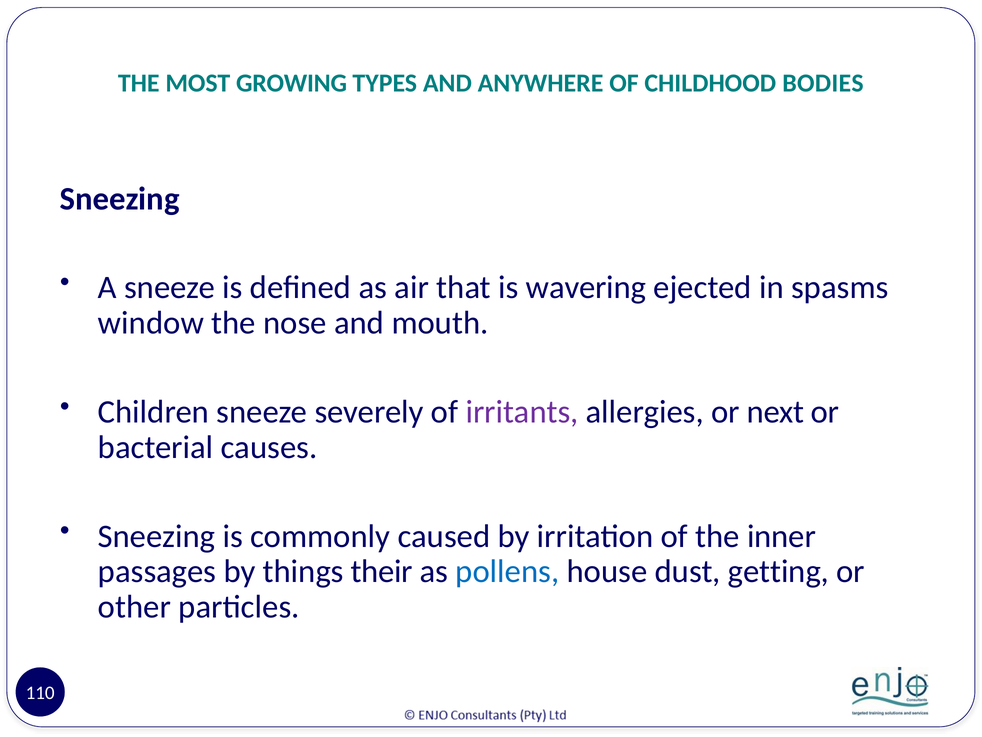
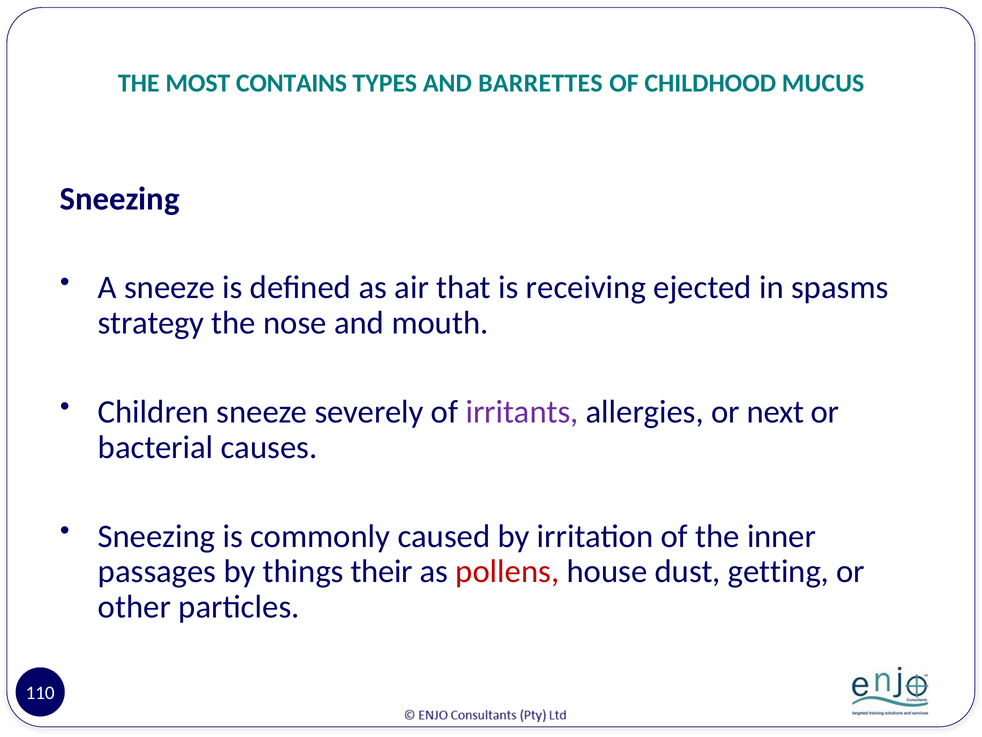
GROWING: GROWING -> CONTAINS
ANYWHERE: ANYWHERE -> BARRETTES
BODIES: BODIES -> MUCUS
wavering: wavering -> receiving
window: window -> strategy
pollens colour: blue -> red
